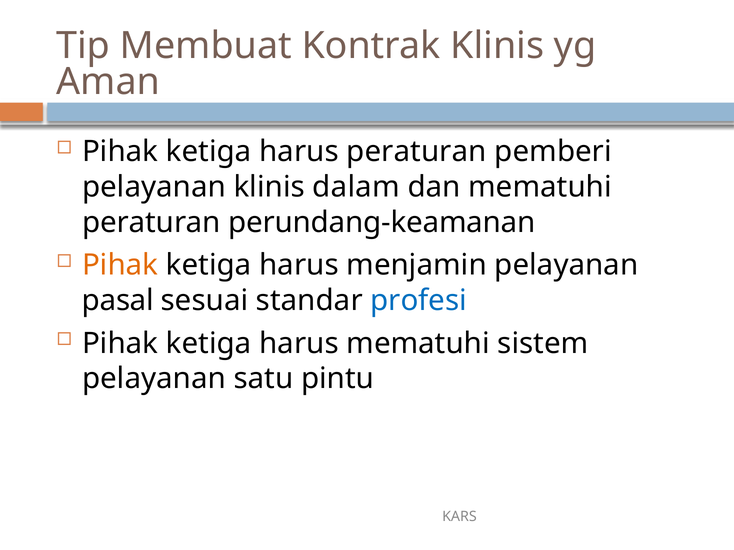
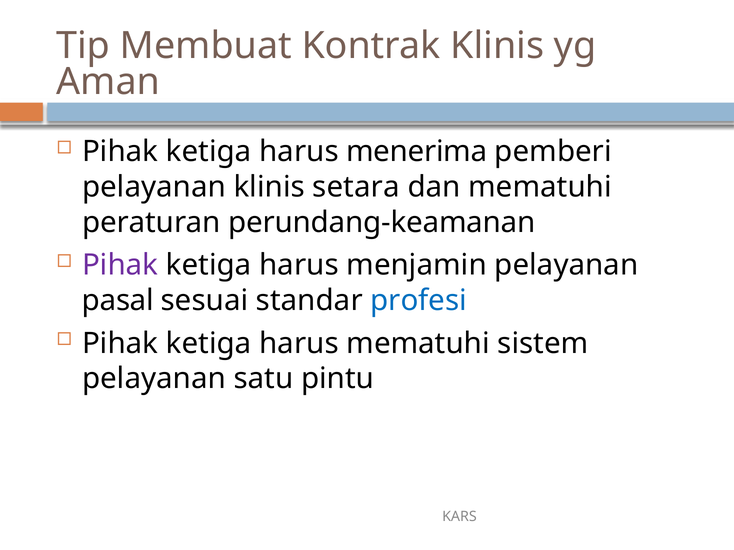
harus peraturan: peraturan -> menerima
dalam: dalam -> setara
Pihak at (120, 265) colour: orange -> purple
